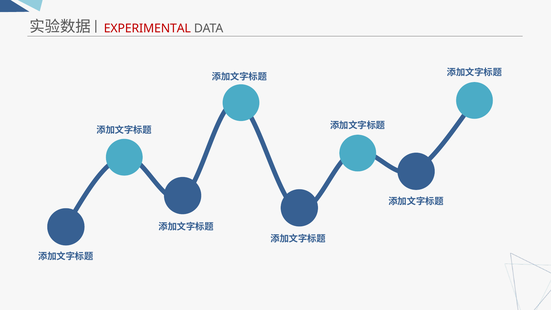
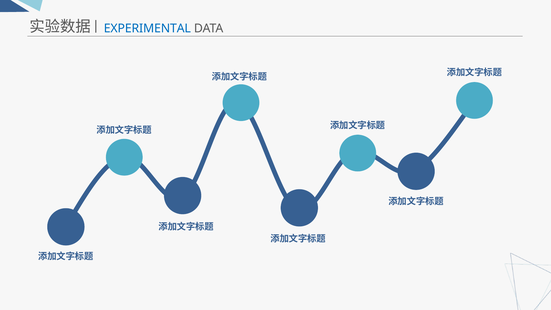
EXPERIMENTAL colour: red -> blue
